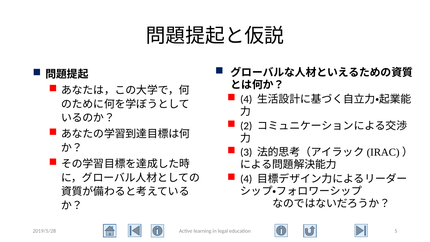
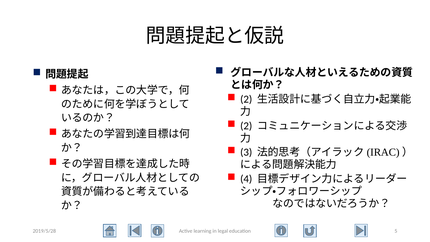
4 at (246, 99): 4 -> 2
